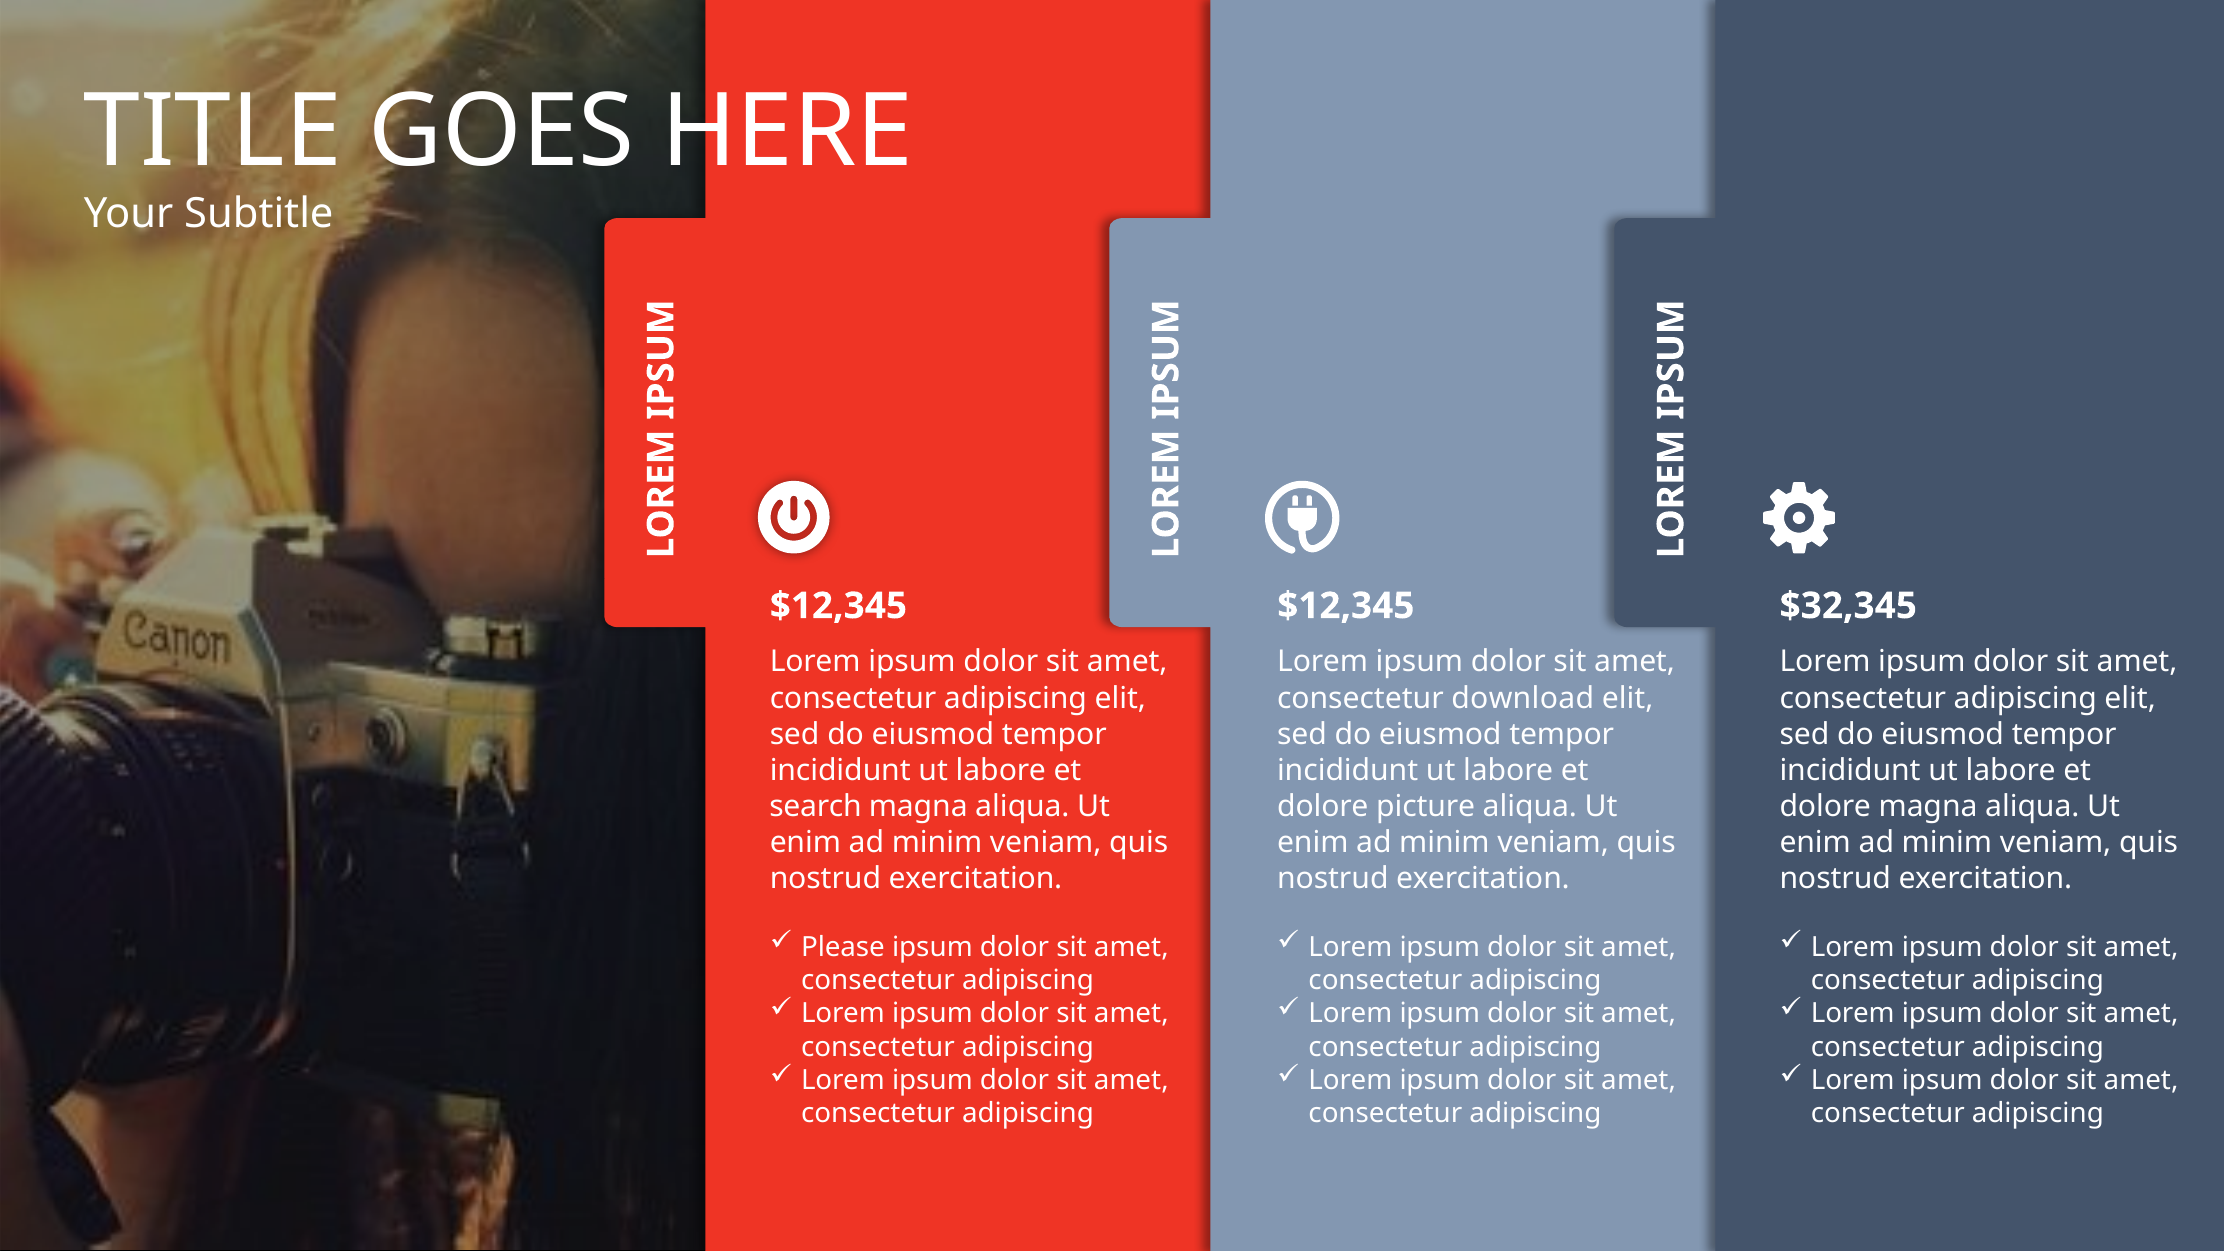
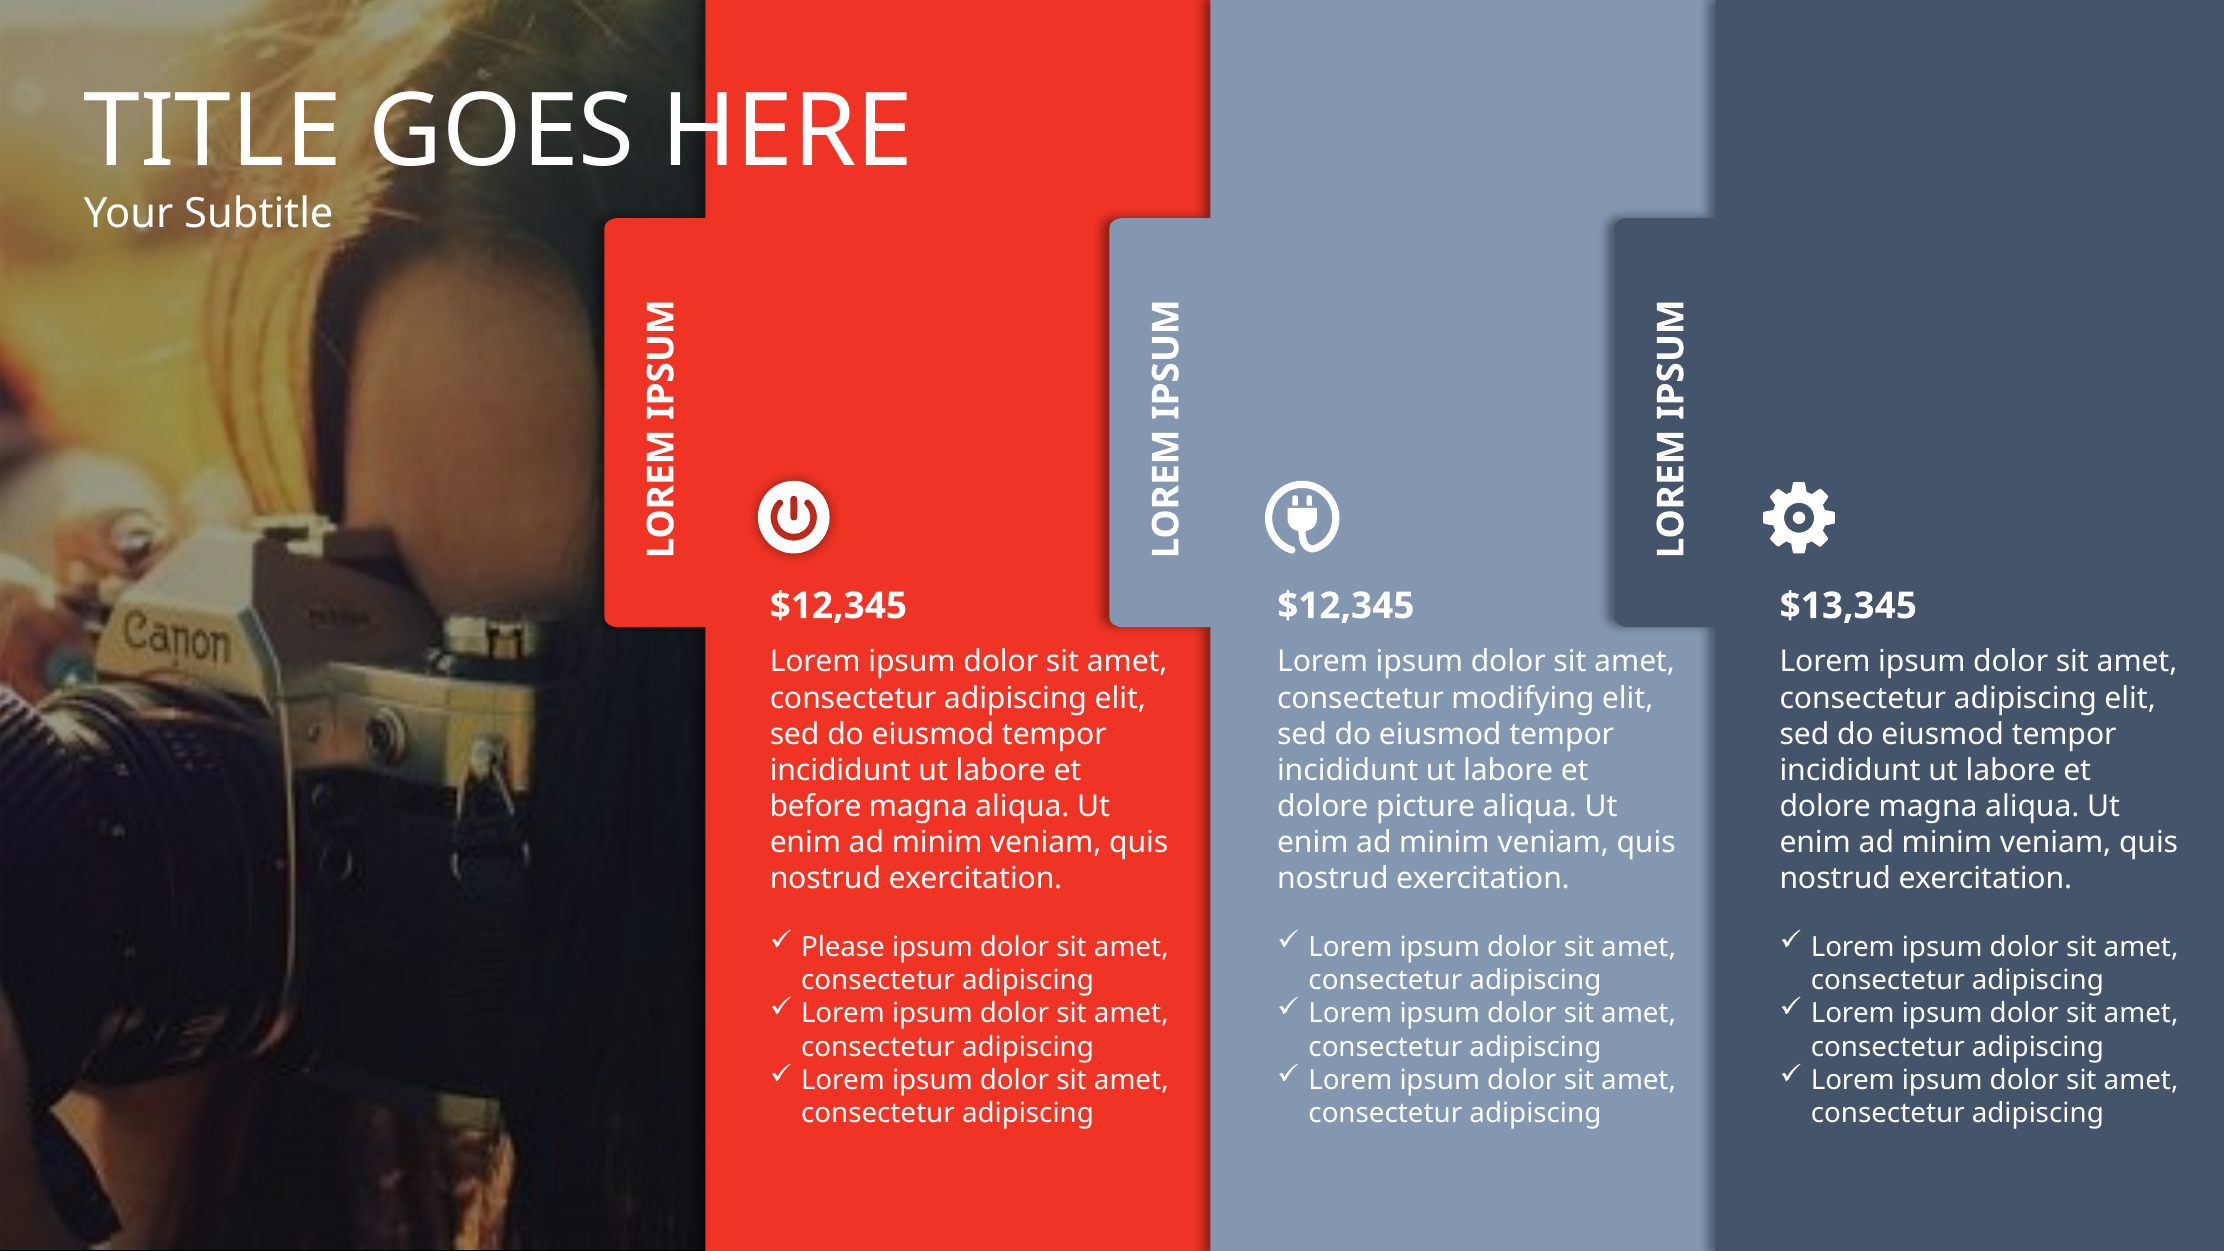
$32,345: $32,345 -> $13,345
download: download -> modifying
search: search -> before
